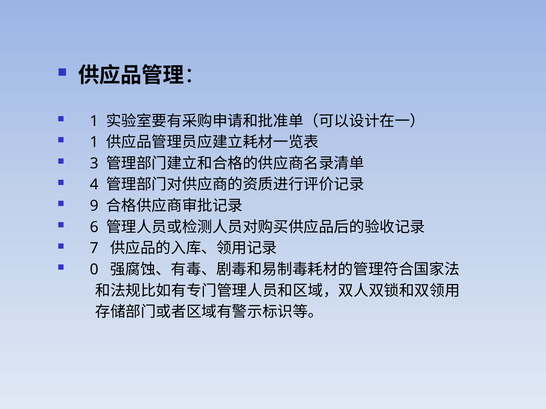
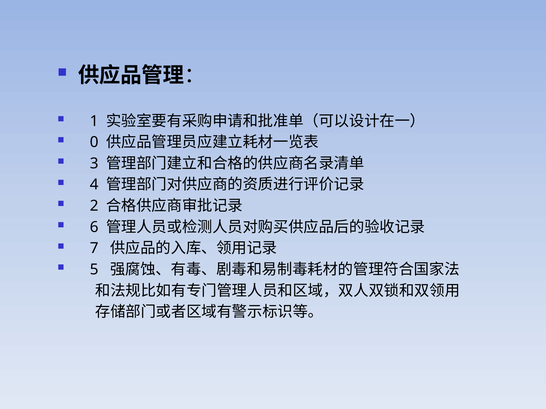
1 at (94, 142): 1 -> 0
9: 9 -> 2
0: 0 -> 5
